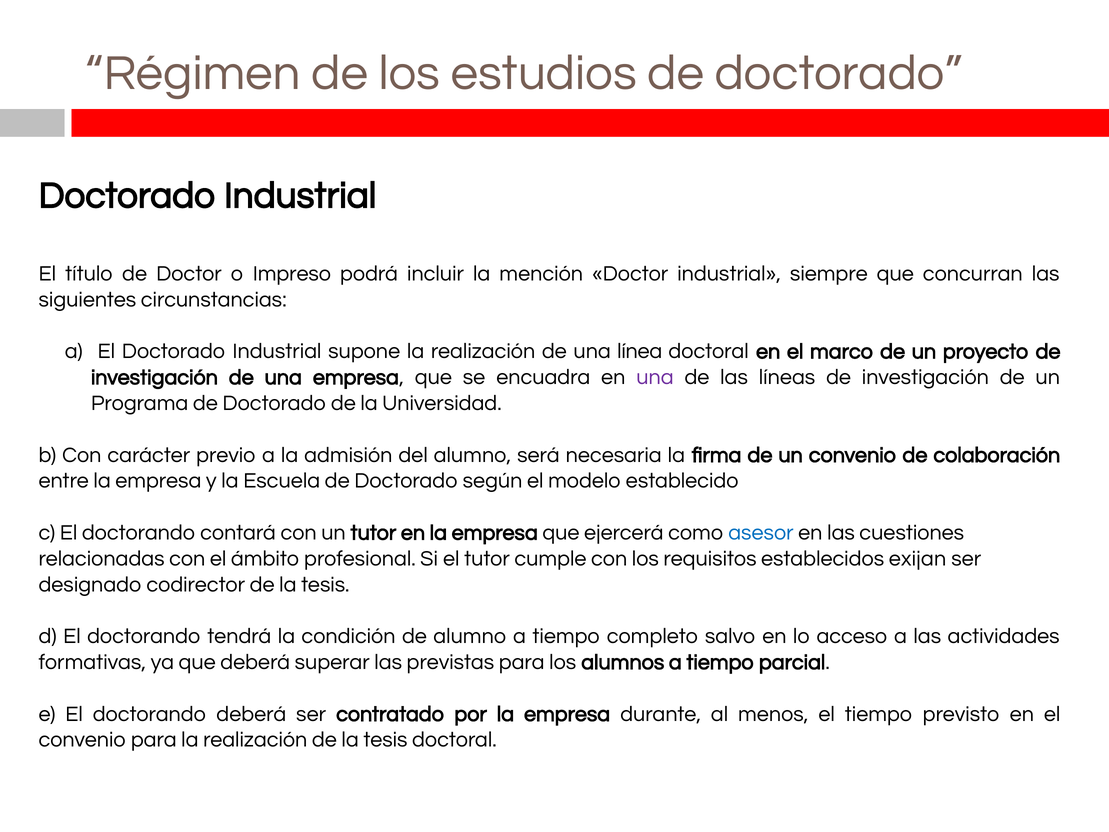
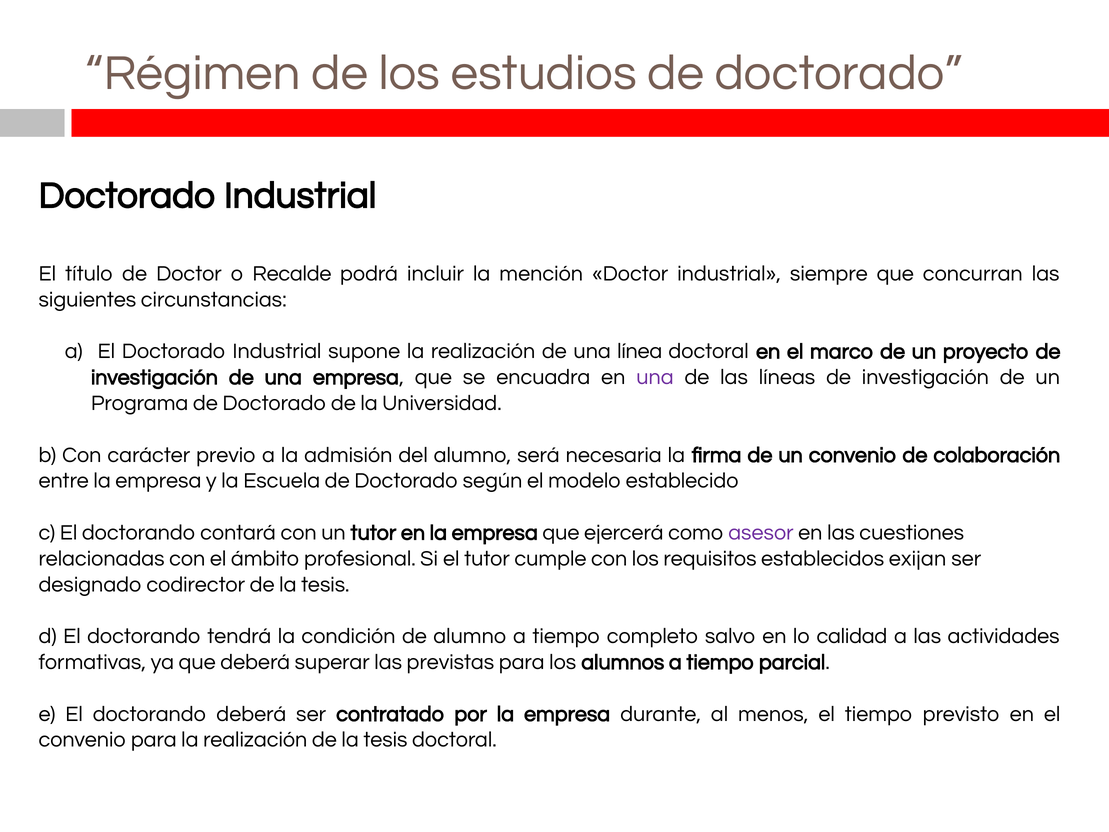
Impreso: Impreso -> Recalde
asesor colour: blue -> purple
acceso: acceso -> calidad
